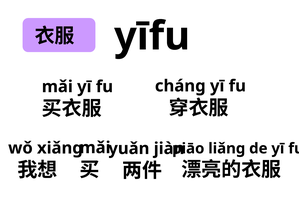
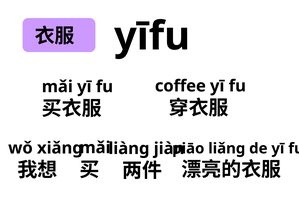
cháng: cháng -> coffee
yuǎn: yuǎn -> liàng
